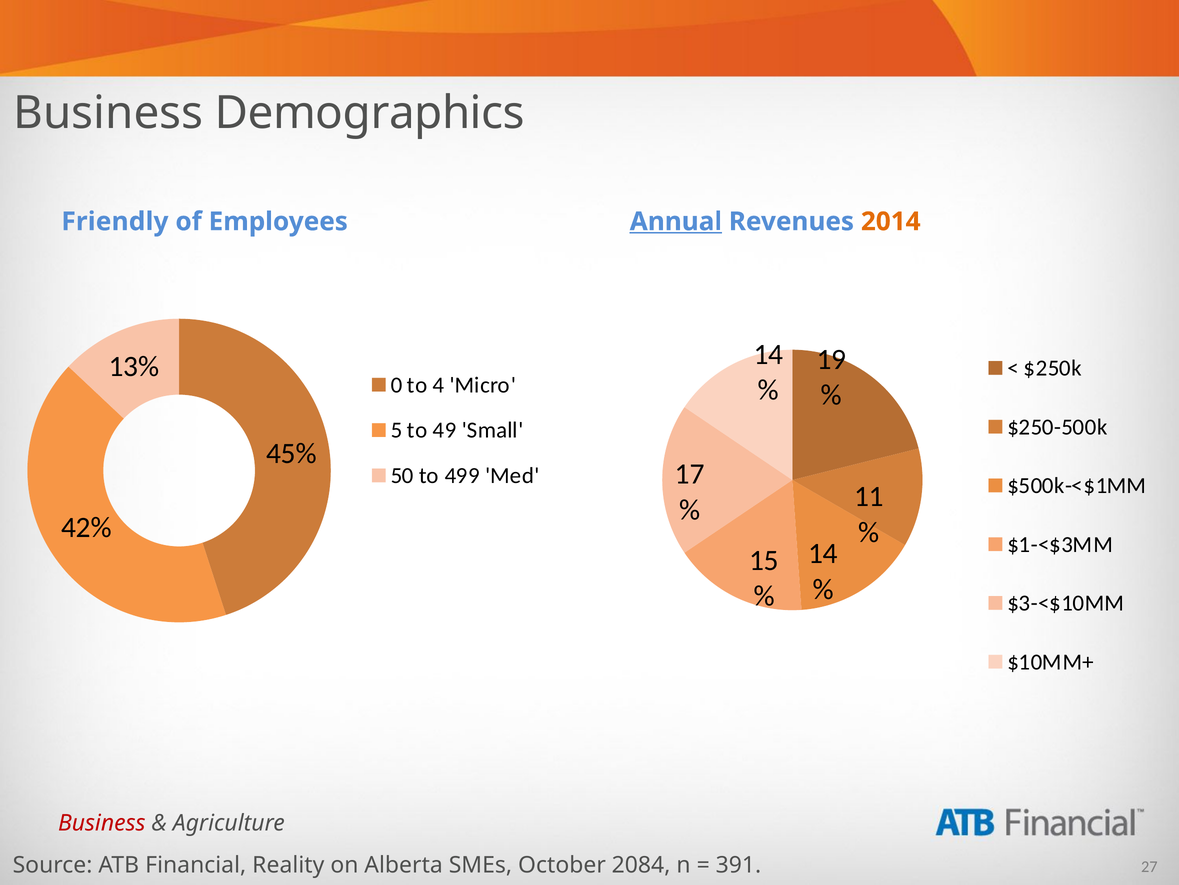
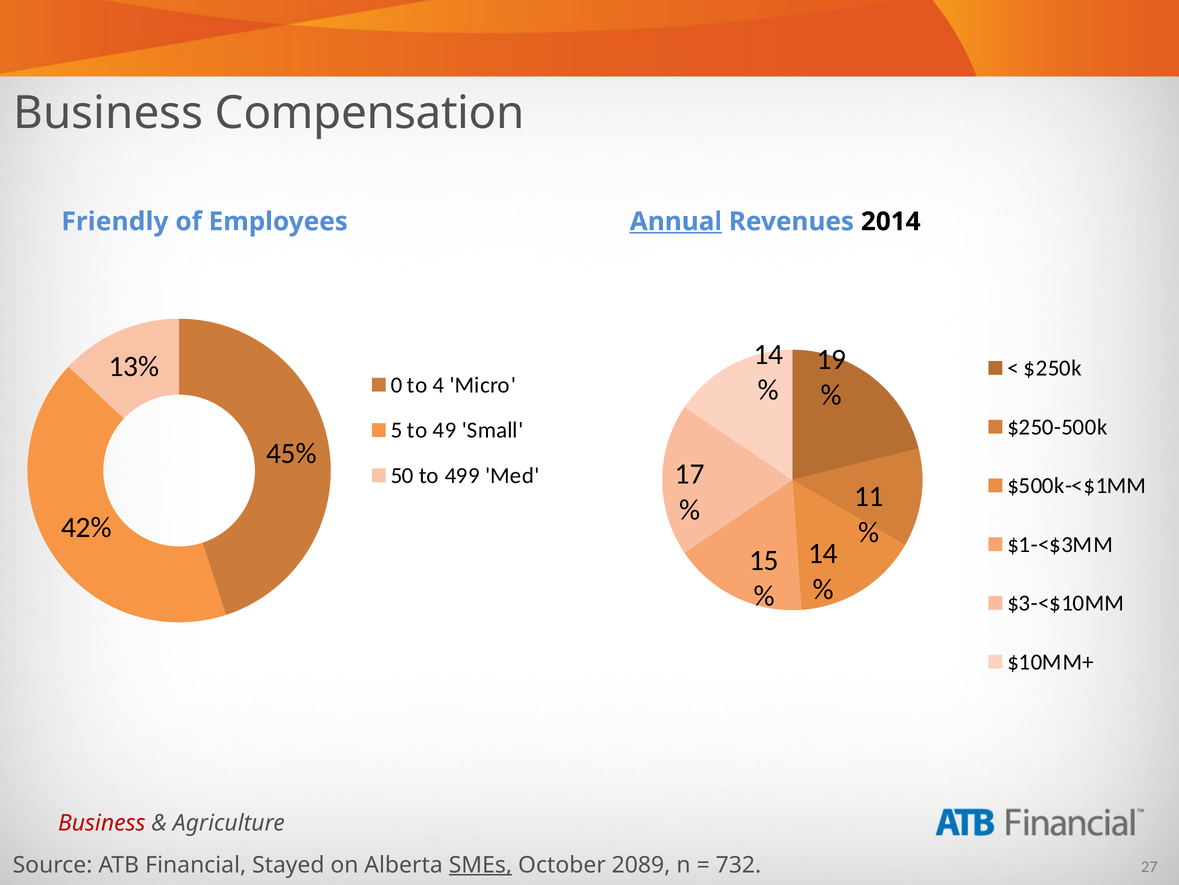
Demographics: Demographics -> Compensation
2014 colour: orange -> black
Reality: Reality -> Stayed
SMEs underline: none -> present
2084: 2084 -> 2089
391: 391 -> 732
